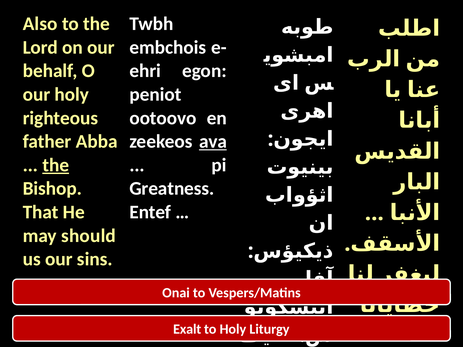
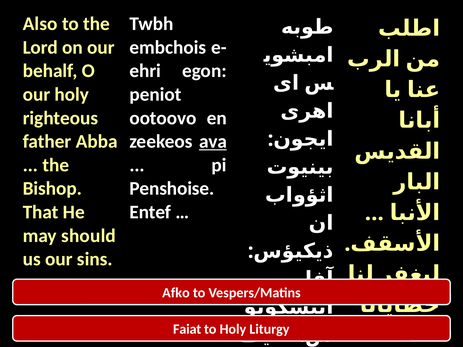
the at (56, 165) underline: present -> none
Greatness: Greatness -> Penshoise
Onai: Onai -> Afko
Exalt: Exalt -> Faiat
